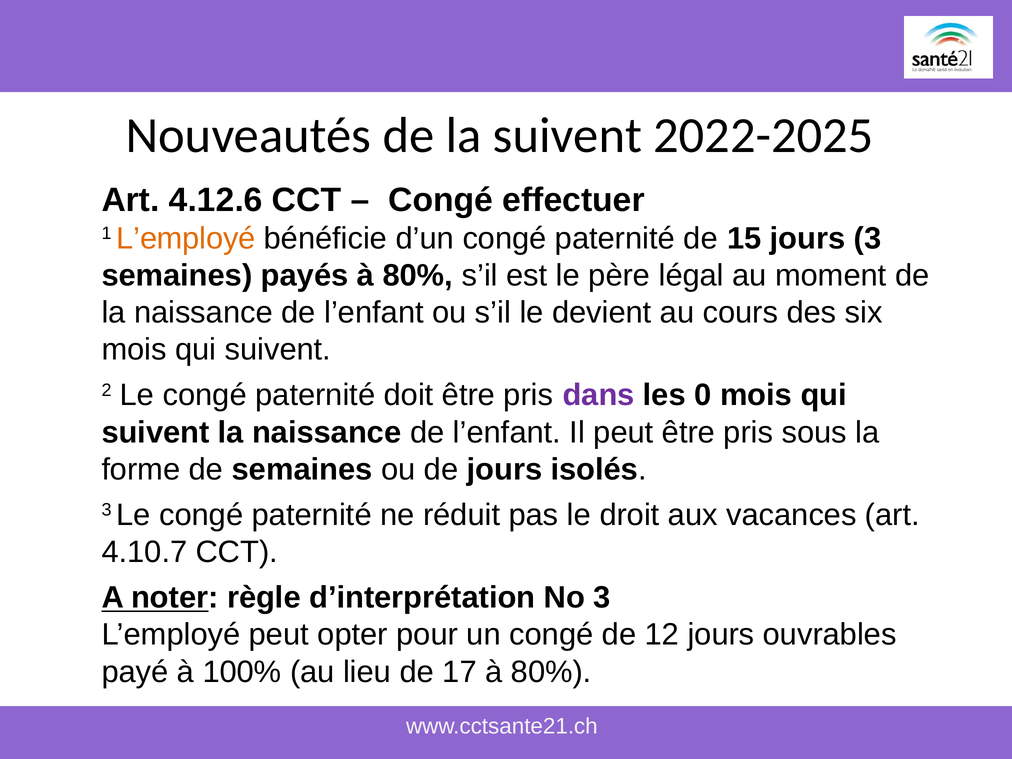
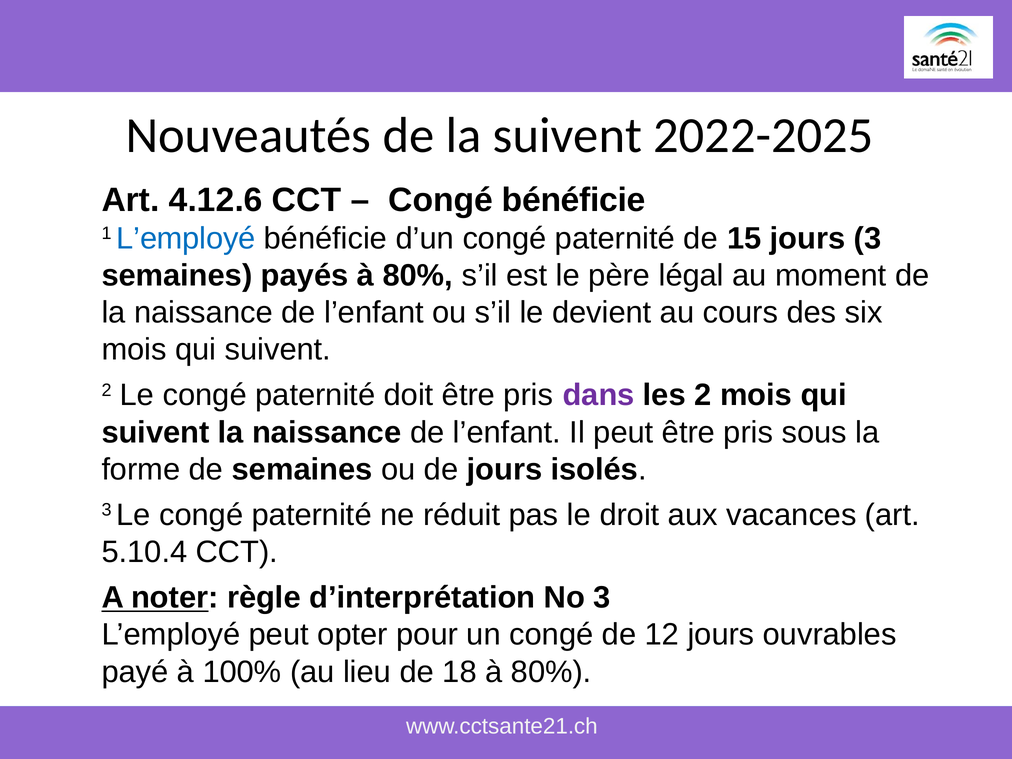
Congé effectuer: effectuer -> bénéficie
L’employé at (186, 238) colour: orange -> blue
les 0: 0 -> 2
4.10.7: 4.10.7 -> 5.10.4
17: 17 -> 18
